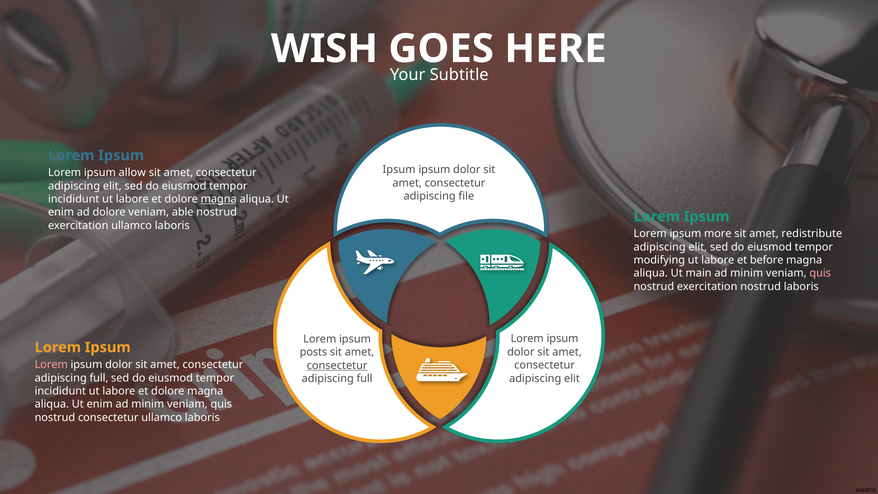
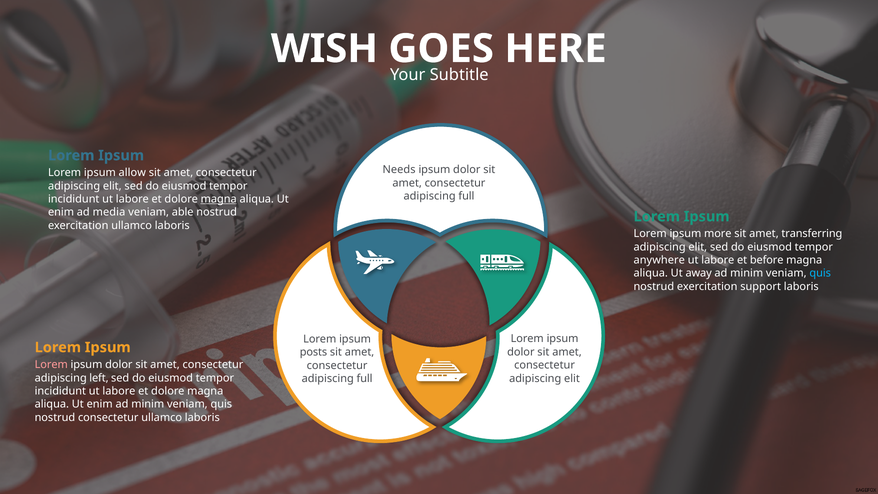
Ipsum at (399, 170): Ipsum -> Needs
file at (466, 196): file -> full
ad dolore: dolore -> media
redistribute: redistribute -> transferring
modifying: modifying -> anywhere
main: main -> away
quis at (820, 273) colour: pink -> light blue
exercitation nostrud: nostrud -> support
consectetur at (337, 365) underline: present -> none
full at (99, 378): full -> left
